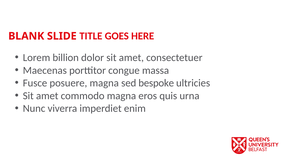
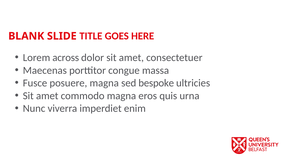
billion: billion -> across
